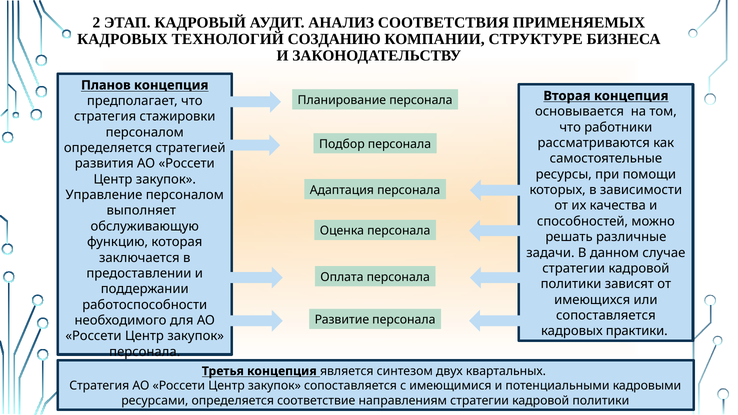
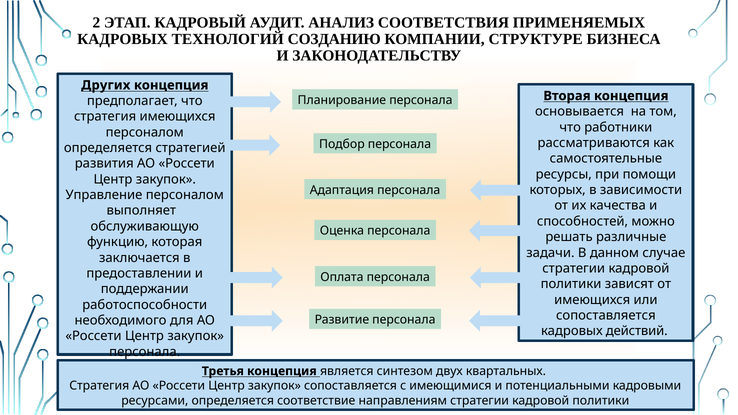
Планов: Планов -> Других
стратегия стажировки: стажировки -> имеющихся
практики: практики -> действий
